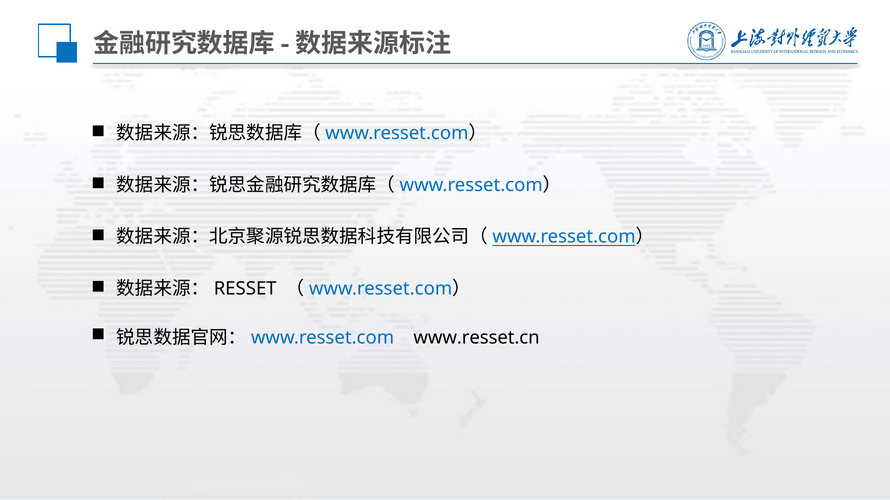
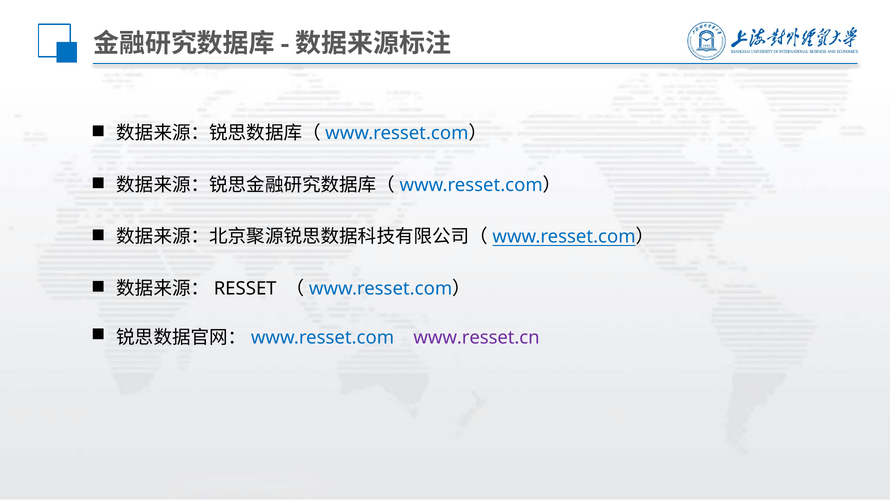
www.resset.cn colour: black -> purple
